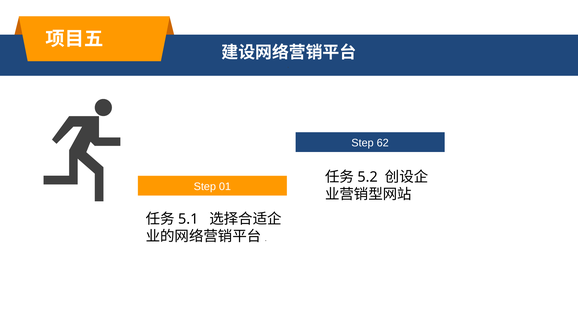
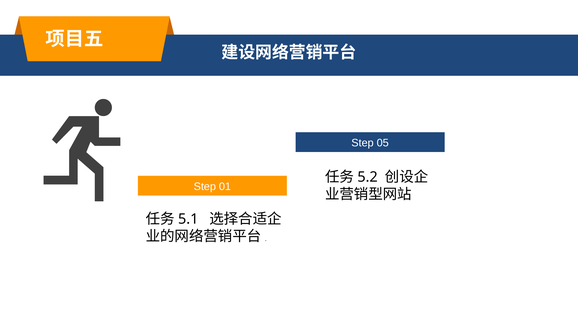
62: 62 -> 05
